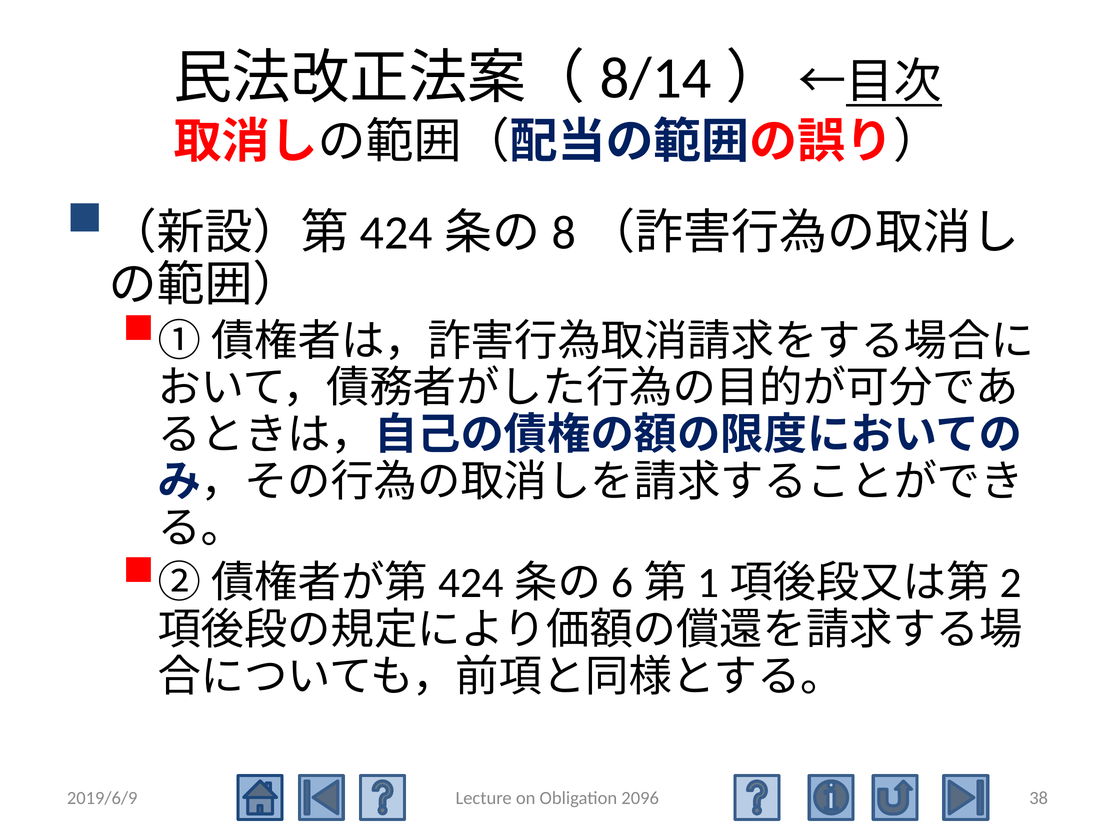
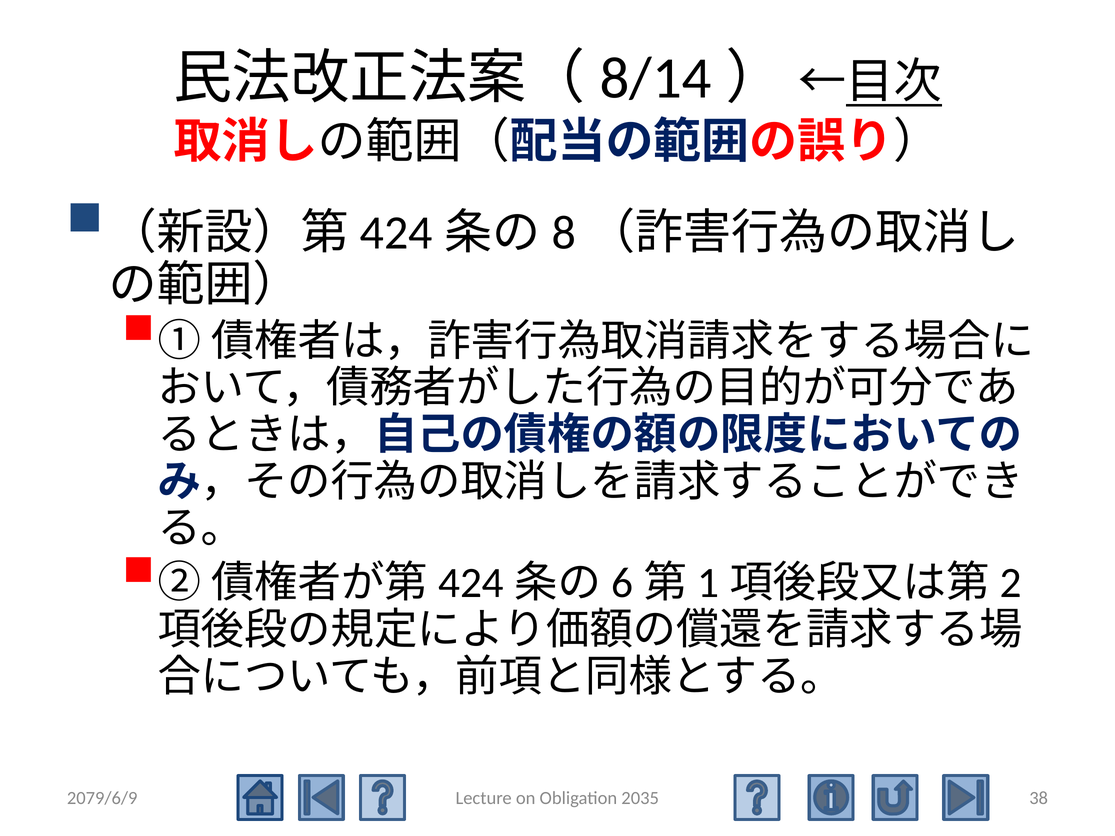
2019/6/9: 2019/6/9 -> 2079/6/9
2096: 2096 -> 2035
